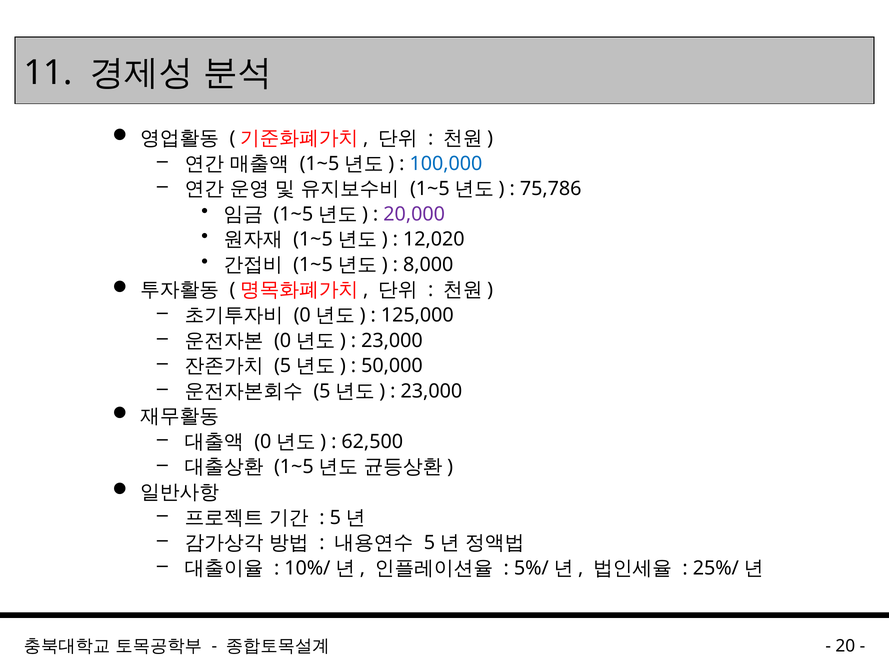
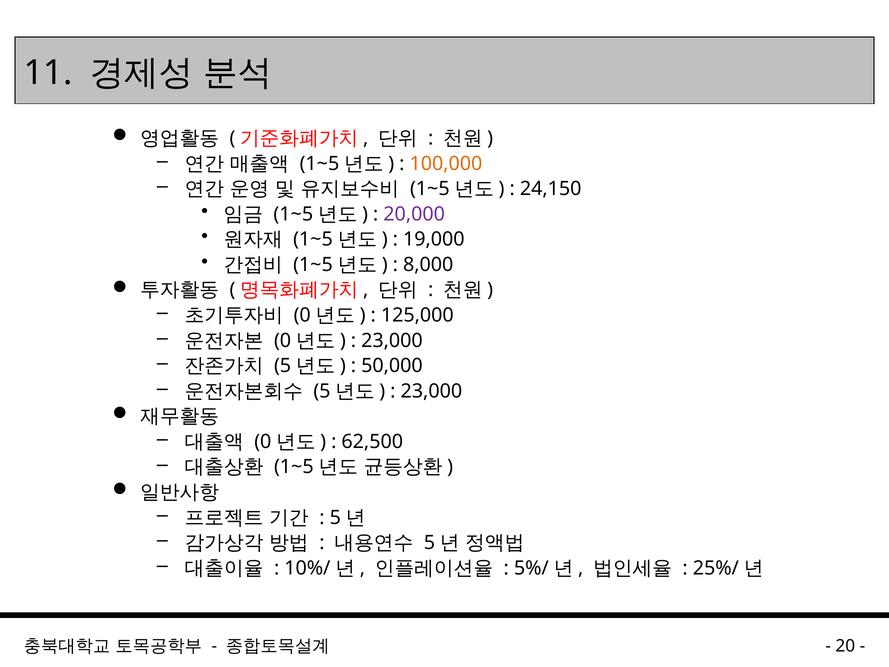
100,000 colour: blue -> orange
75,786: 75,786 -> 24,150
12,020: 12,020 -> 19,000
